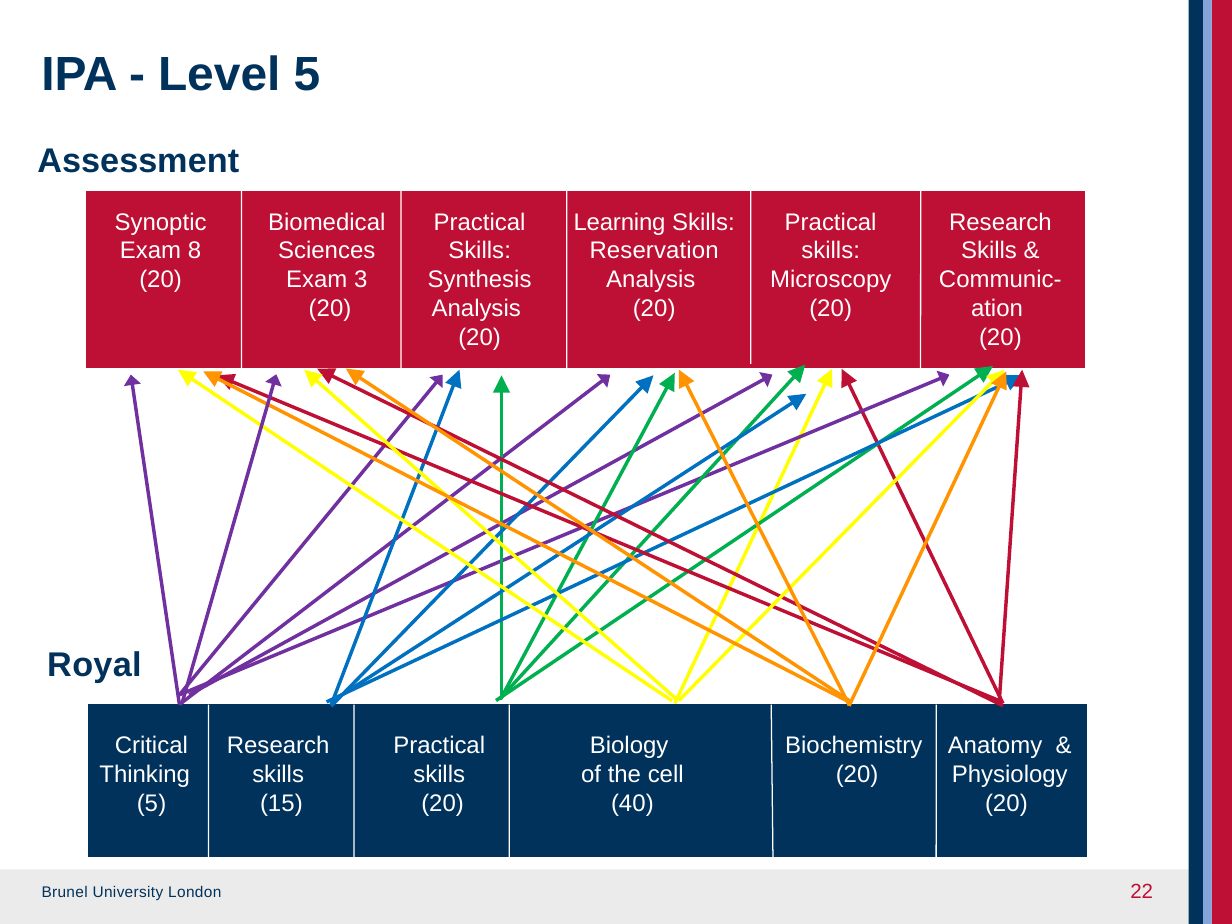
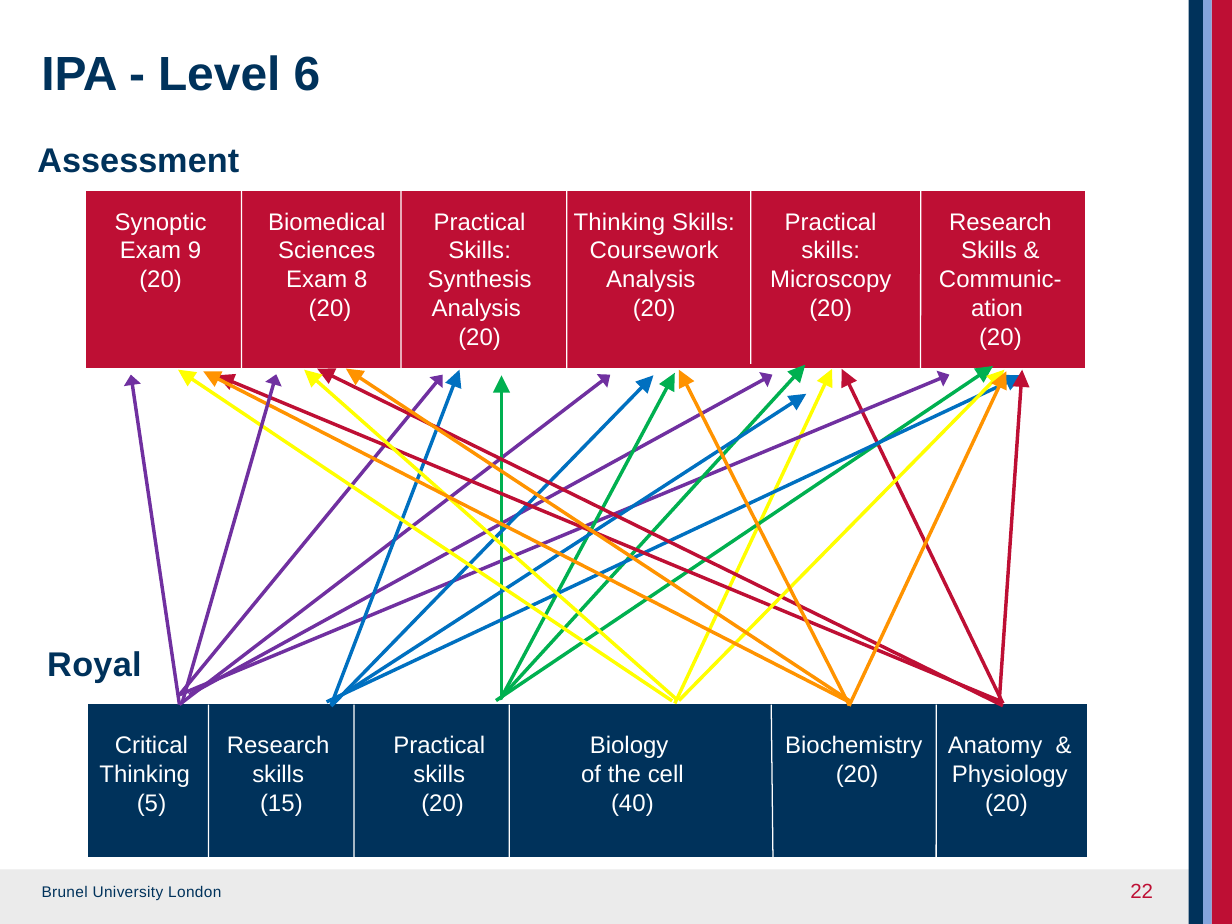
Level 5: 5 -> 6
Learning at (620, 222): Learning -> Thinking
8: 8 -> 9
Reservation: Reservation -> Coursework
3: 3 -> 8
